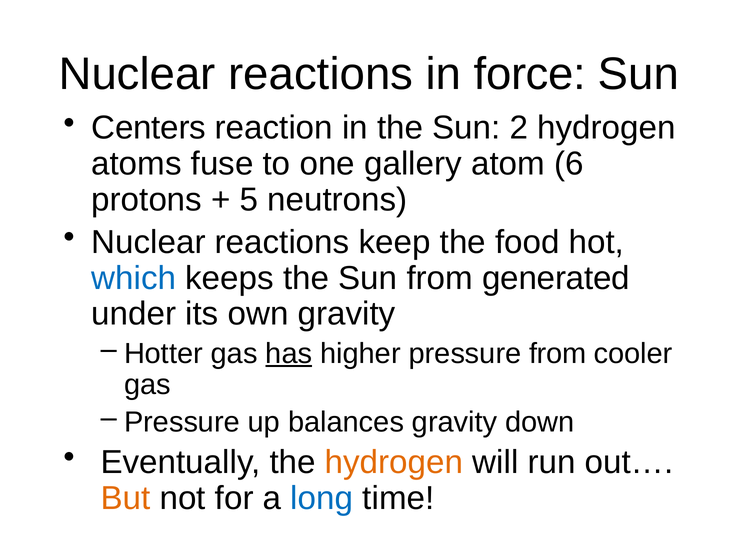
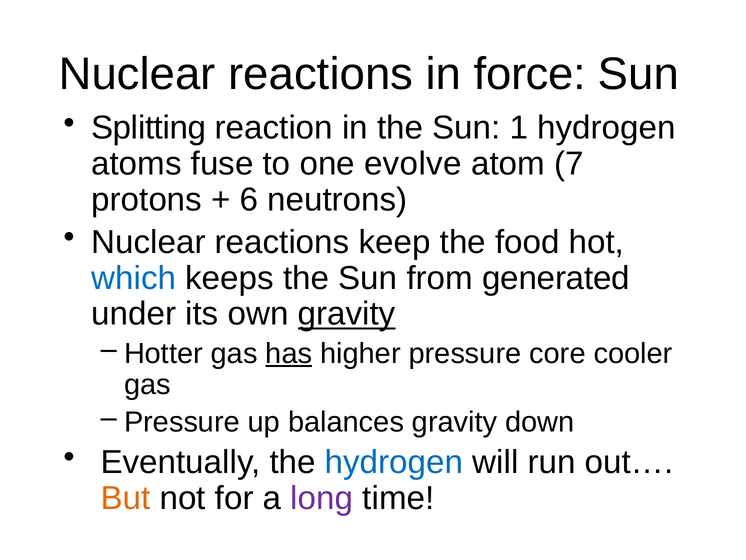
Centers: Centers -> Splitting
2: 2 -> 1
gallery: gallery -> evolve
6: 6 -> 7
5: 5 -> 6
gravity at (347, 314) underline: none -> present
pressure from: from -> core
hydrogen at (394, 462) colour: orange -> blue
long colour: blue -> purple
